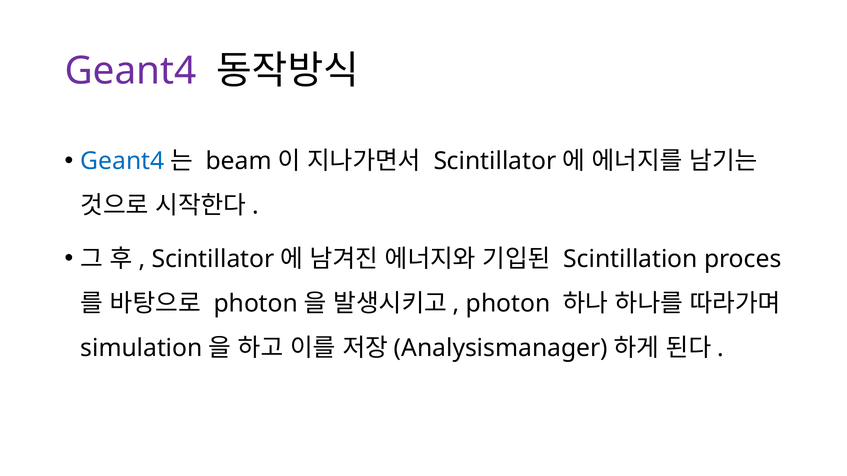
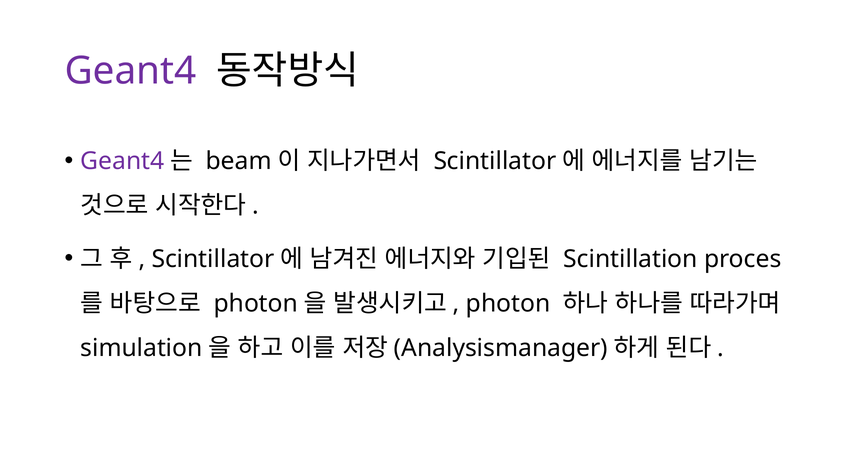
Geant4 at (122, 161) colour: blue -> purple
